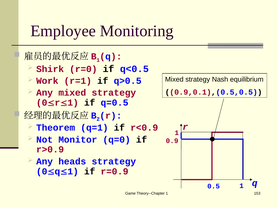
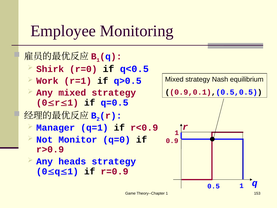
Theorem: Theorem -> Manager
